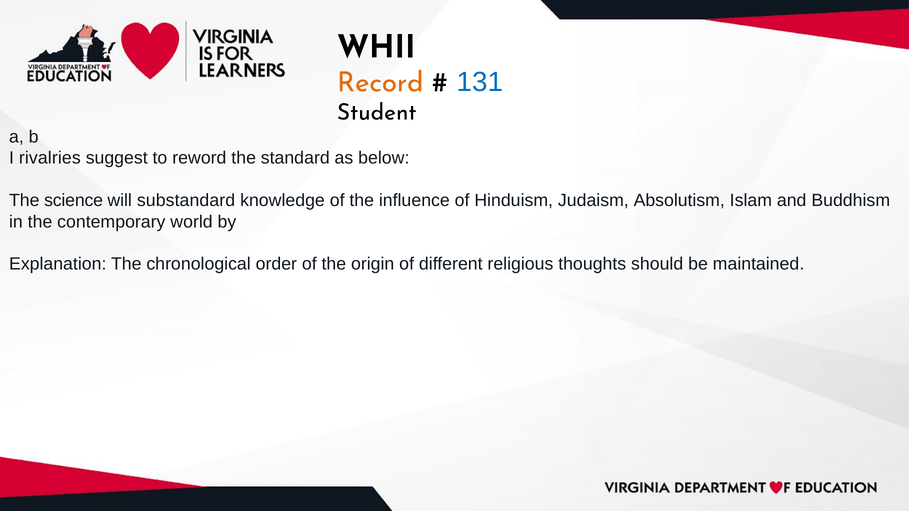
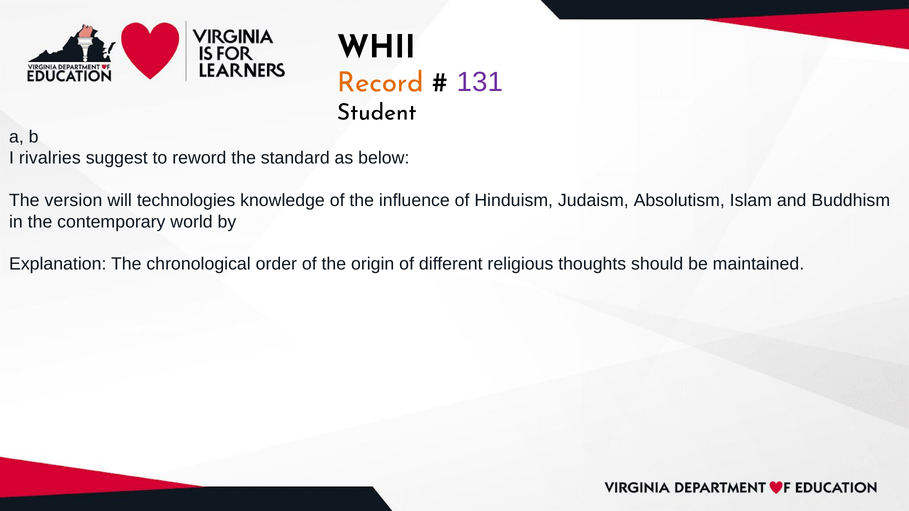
131 colour: blue -> purple
science: science -> version
substandard: substandard -> technologies
